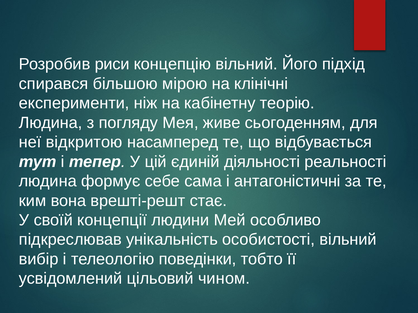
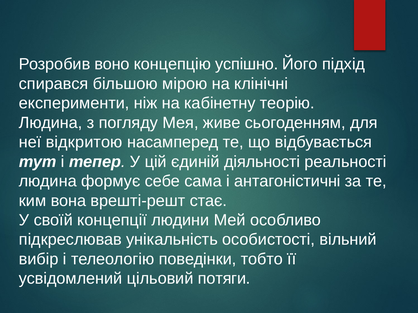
риси: риси -> воно
концепцію вільний: вільний -> успішно
чином: чином -> потяги
